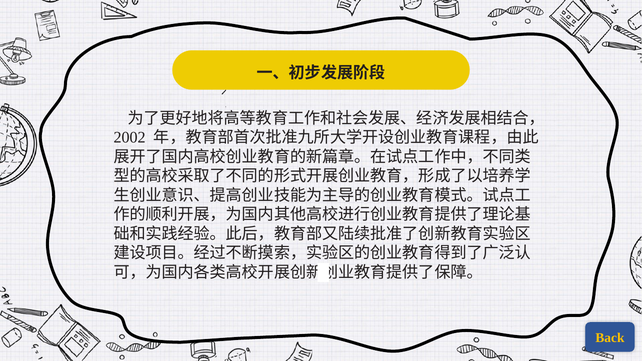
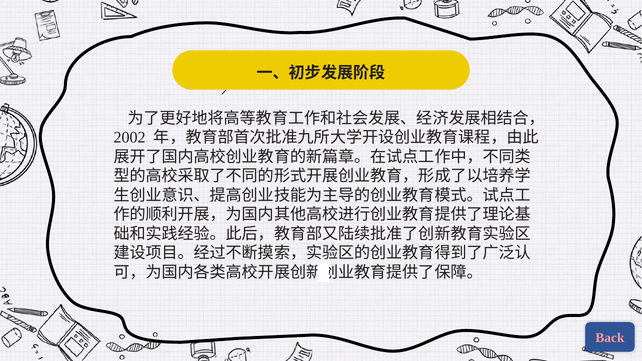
Back colour: yellow -> pink
